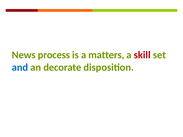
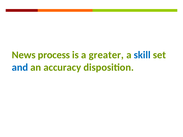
matters: matters -> greater
skill colour: red -> blue
decorate: decorate -> accuracy
